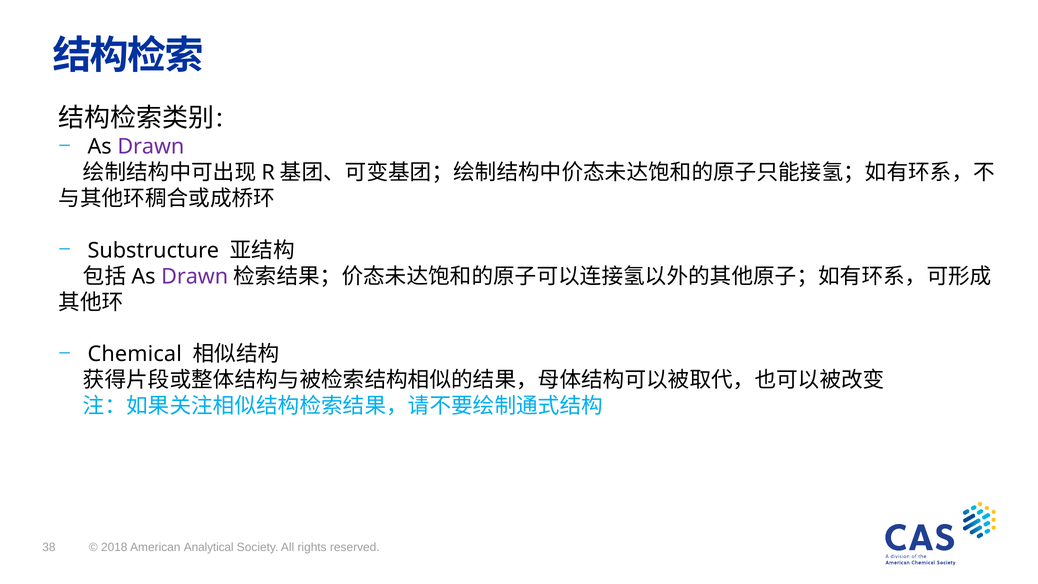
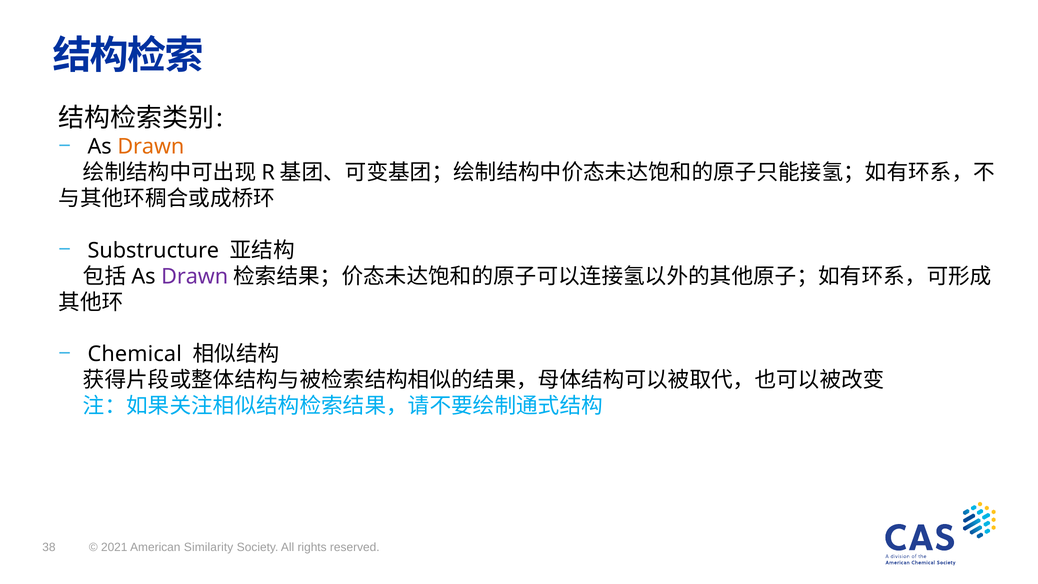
Drawn at (151, 147) colour: purple -> orange
2018: 2018 -> 2021
Analytical: Analytical -> Similarity
